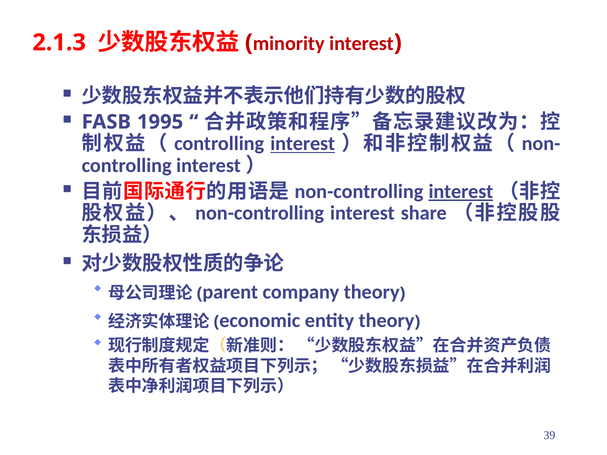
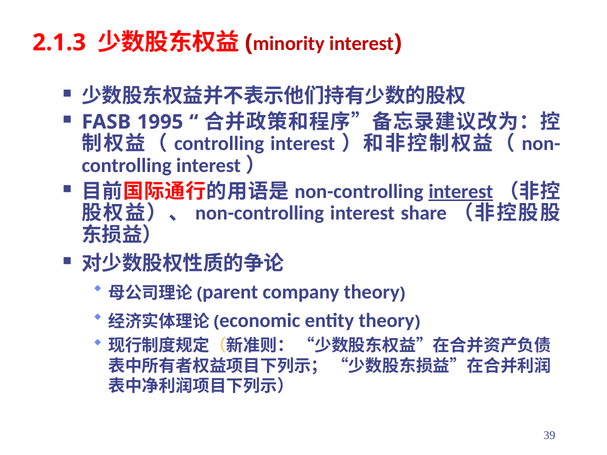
interest at (303, 144) underline: present -> none
